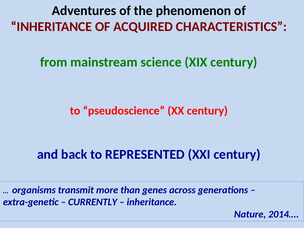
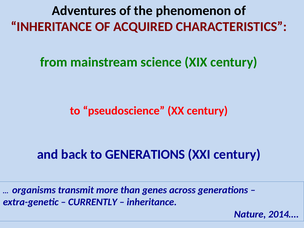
to REPRESENTED: REPRESENTED -> GENERATIONS
